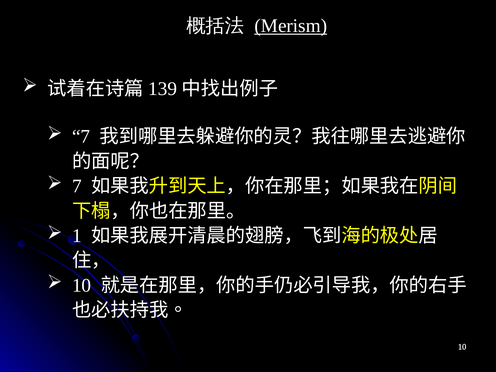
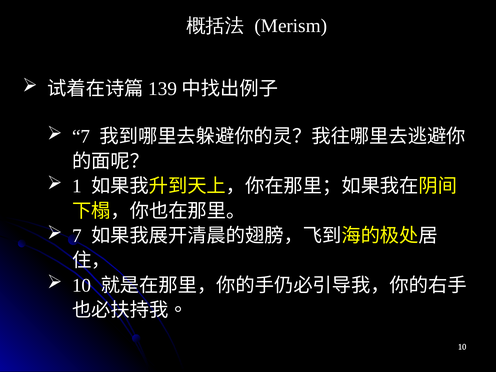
Merism underline: present -> none
7 at (77, 186): 7 -> 1
1 at (77, 236): 1 -> 7
